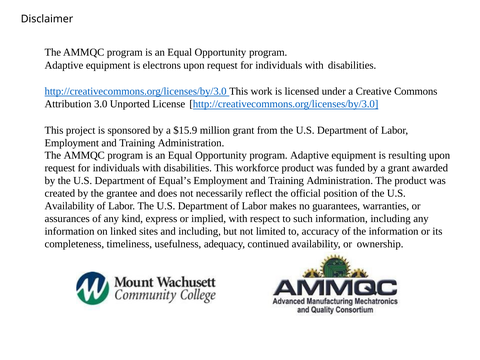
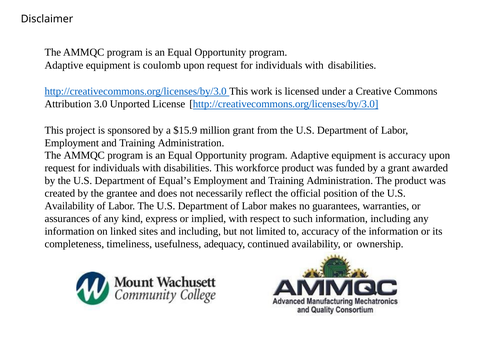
electrons: electrons -> coulomb
is resulting: resulting -> accuracy
